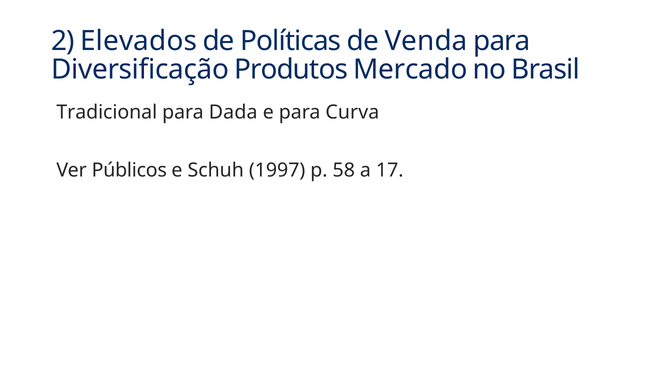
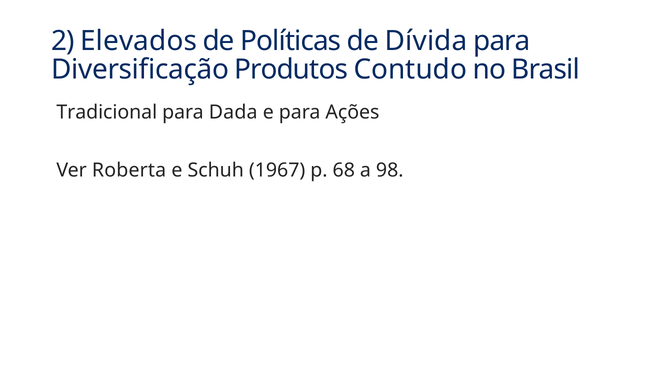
Venda: Venda -> Dívida
Mercado: Mercado -> Contudo
Curva: Curva -> Ações
Públicos: Públicos -> Roberta
1997: 1997 -> 1967
58: 58 -> 68
17: 17 -> 98
